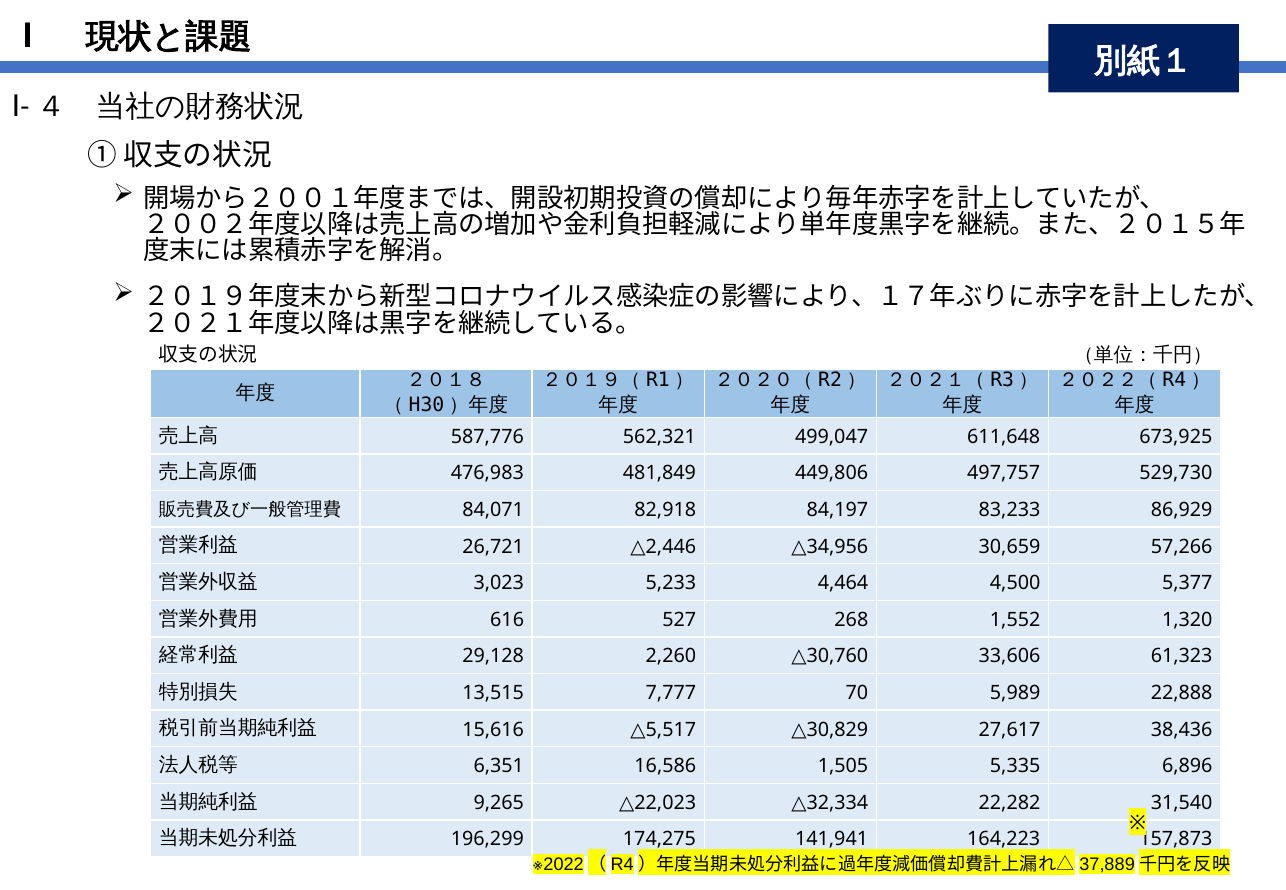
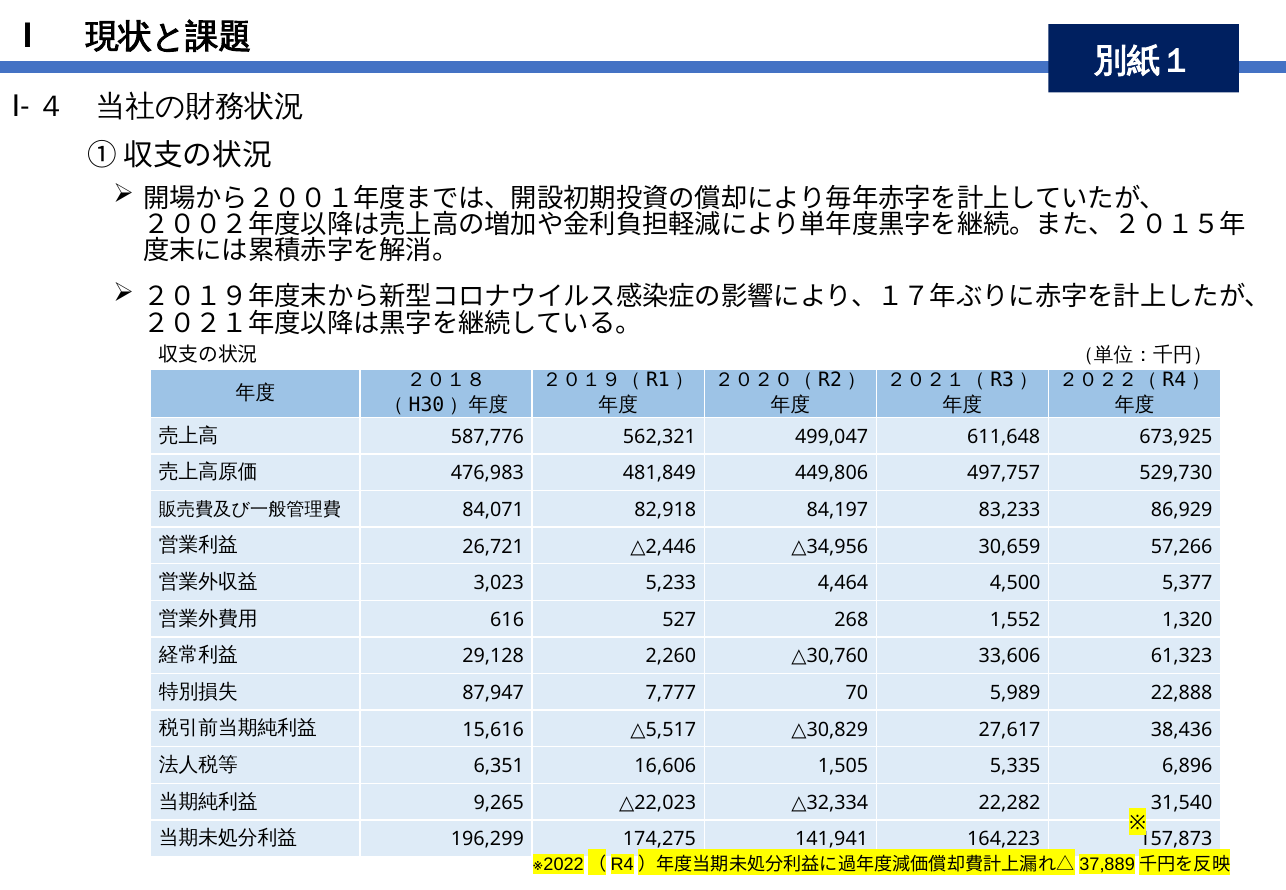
13,515: 13,515 -> 87,947
16,586: 16,586 -> 16,606
